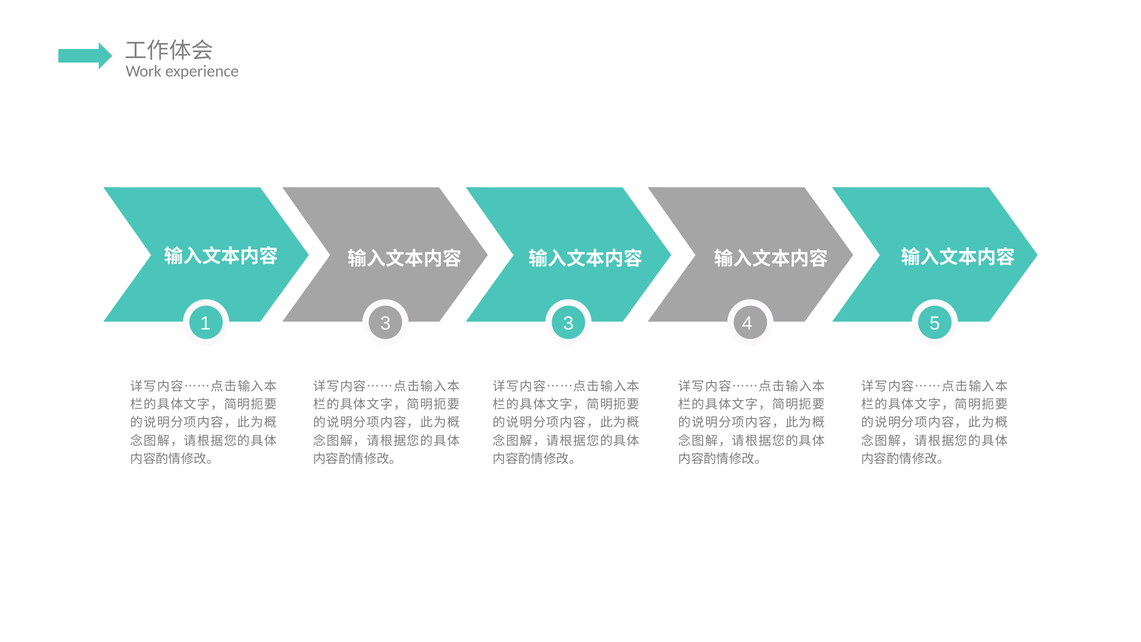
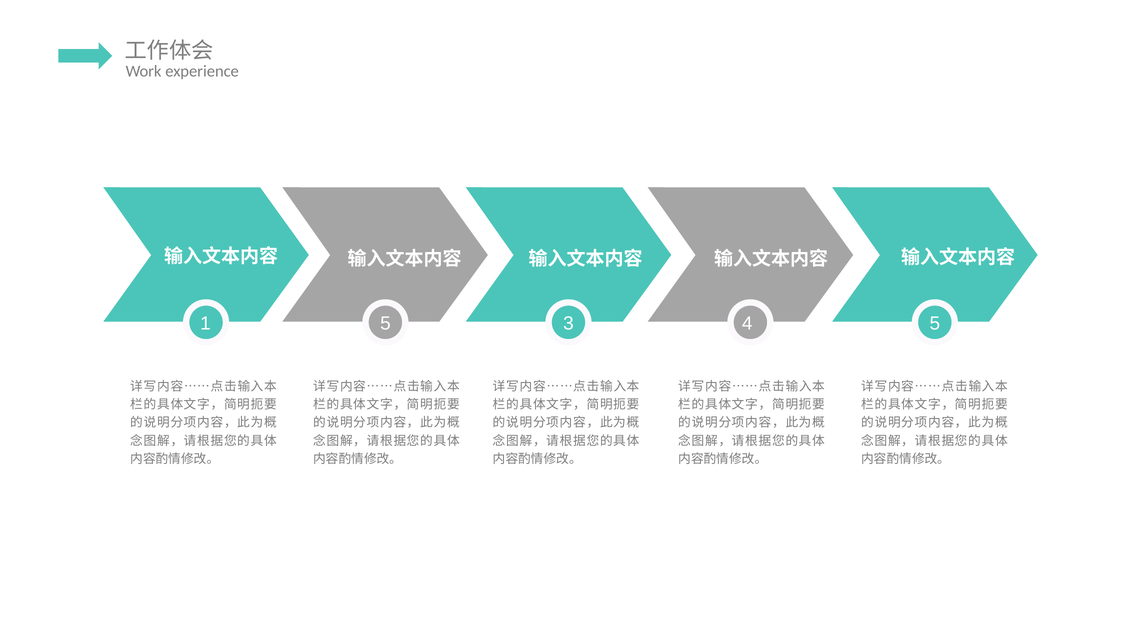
1 3: 3 -> 5
